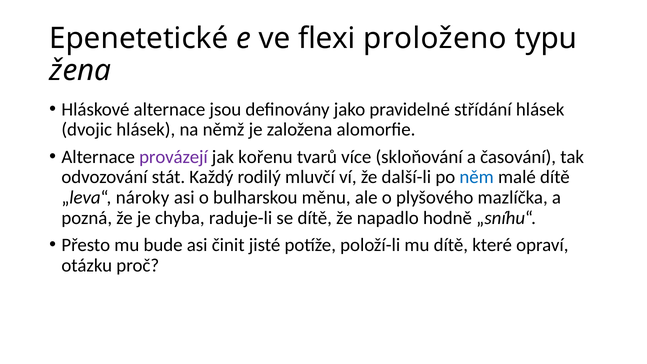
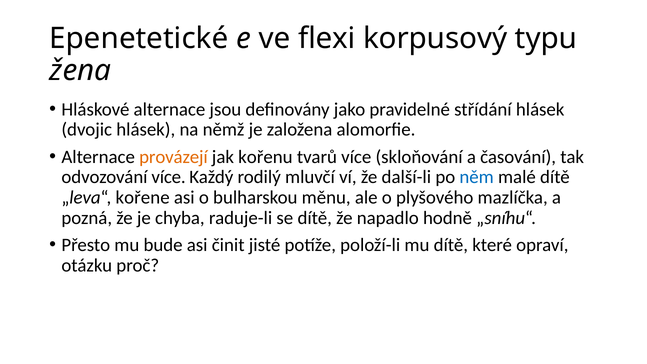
proloženo: proloženo -> korpusový
provázejí colour: purple -> orange
odvozování stát: stát -> více
nároky: nároky -> kořene
